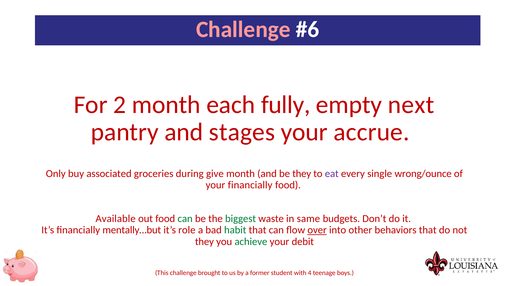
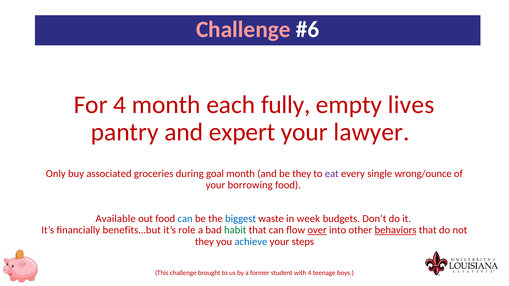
For 2: 2 -> 4
next: next -> lives
stages: stages -> expert
accrue: accrue -> lawyer
give: give -> goal
your financially: financially -> borrowing
can at (185, 219) colour: green -> blue
biggest colour: green -> blue
same: same -> week
mentally…but: mentally…but -> benefits…but
behaviors underline: none -> present
achieve colour: green -> blue
debit: debit -> steps
